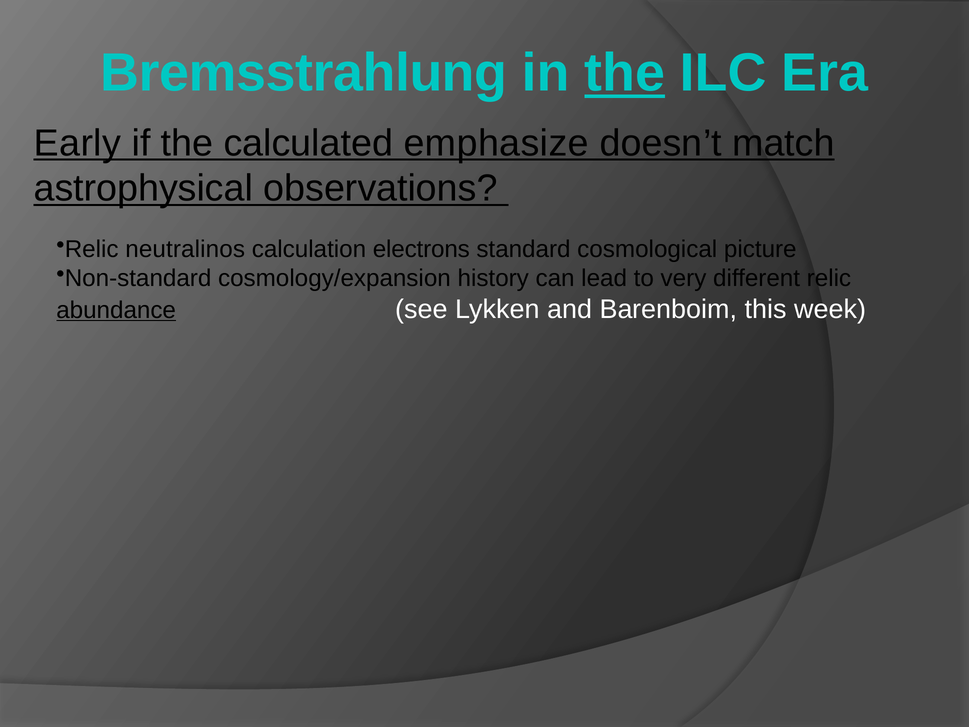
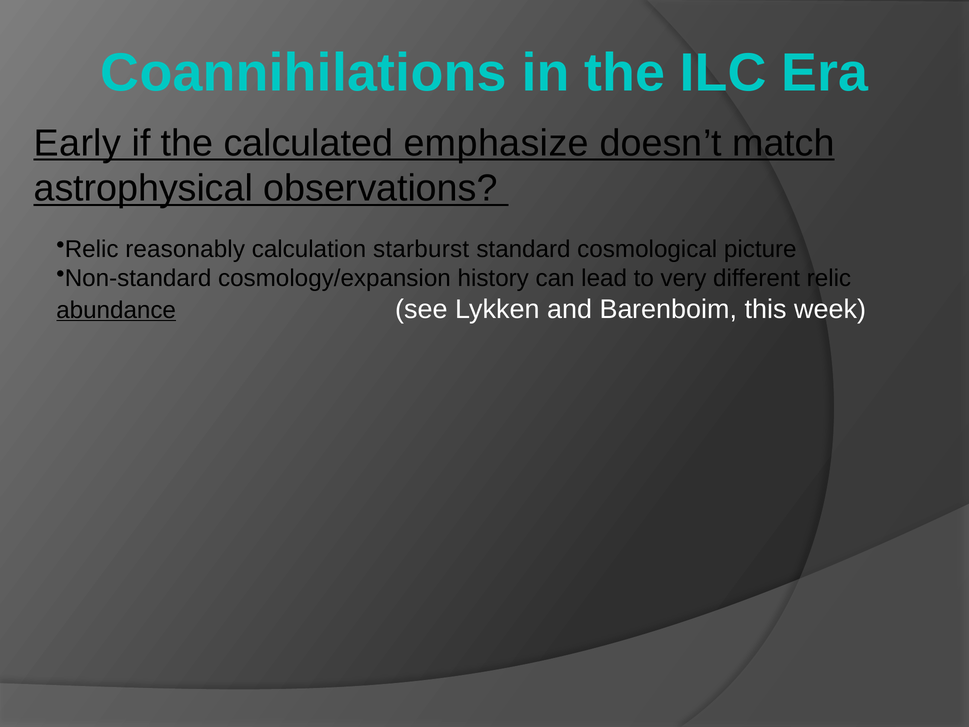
Bremsstrahlung: Bremsstrahlung -> Coannihilations
the at (625, 73) underline: present -> none
neutralinos: neutralinos -> reasonably
electrons: electrons -> starburst
